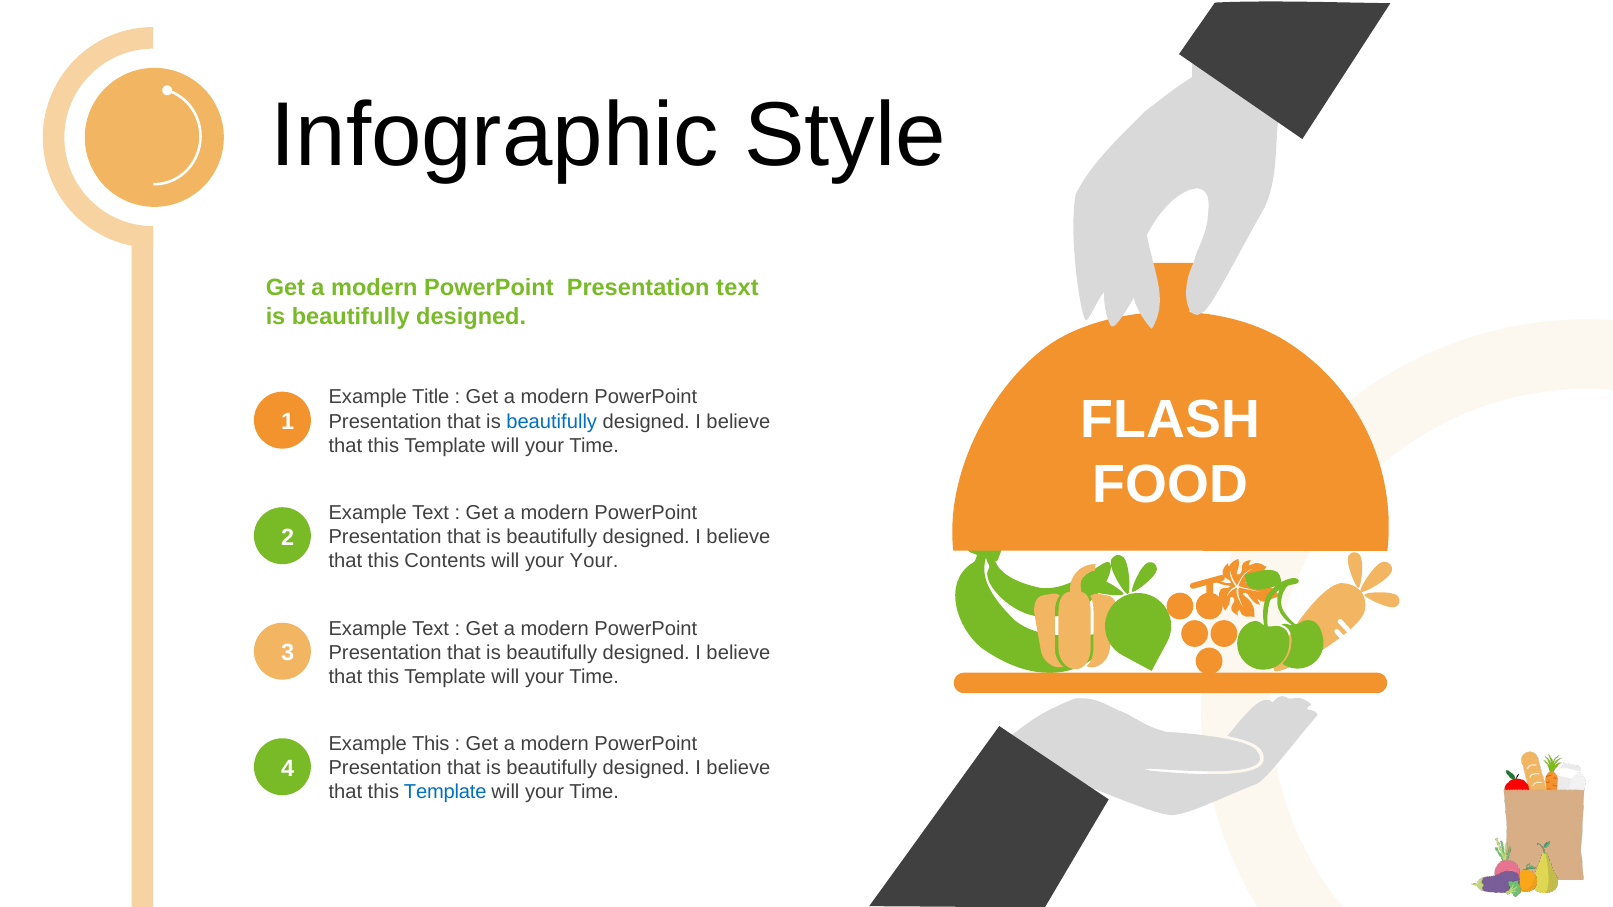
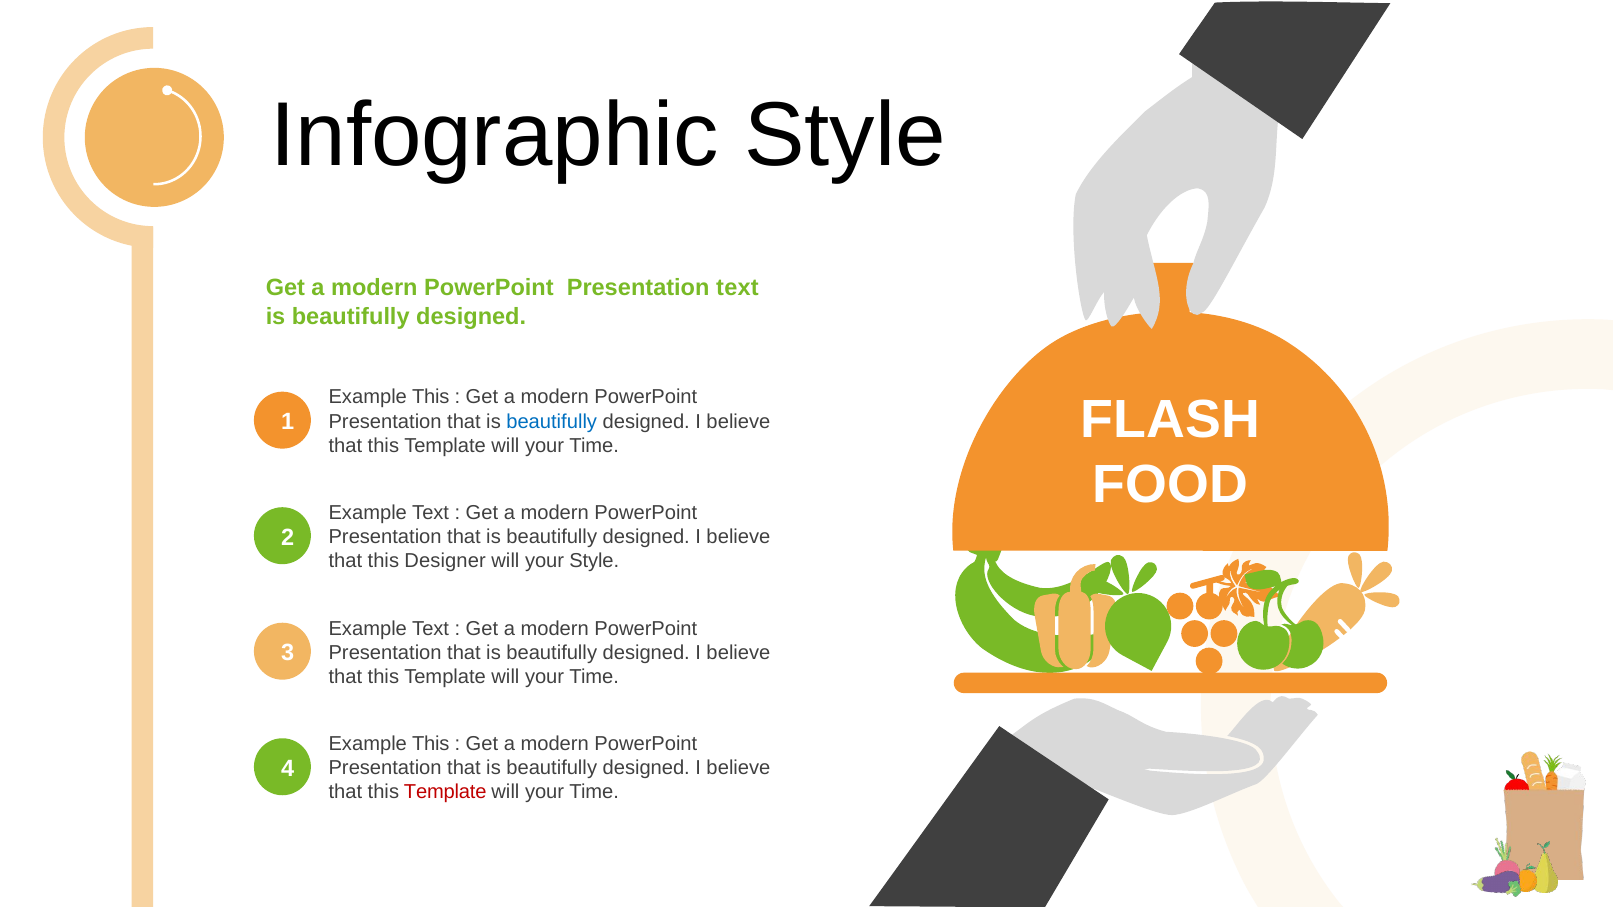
Title at (431, 397): Title -> This
Contents: Contents -> Designer
your Your: Your -> Style
Template at (445, 793) colour: blue -> red
